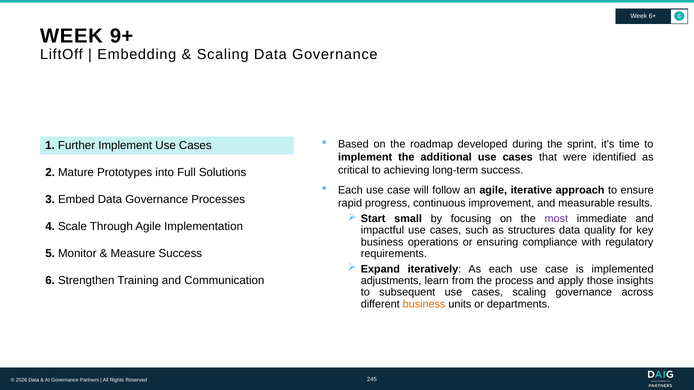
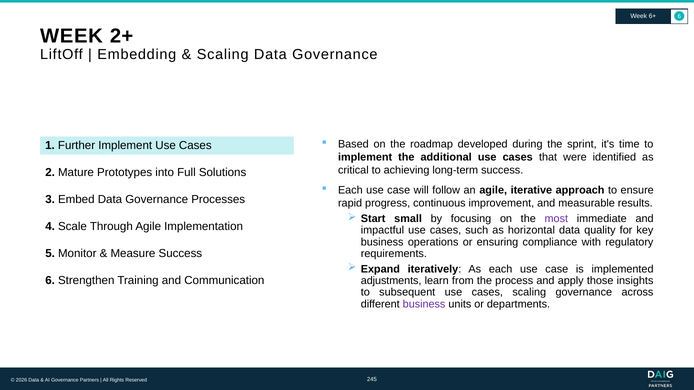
9+: 9+ -> 2+
structures: structures -> horizontal
business at (424, 304) colour: orange -> purple
